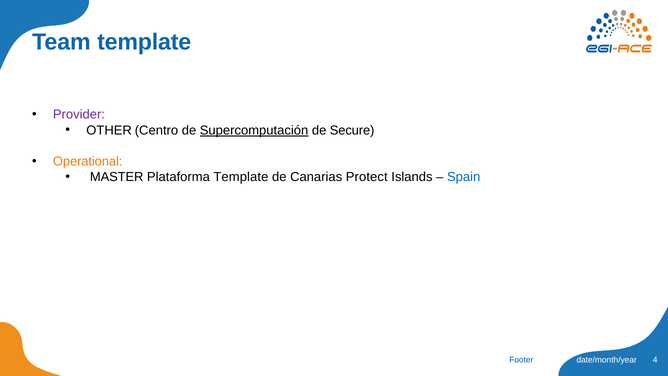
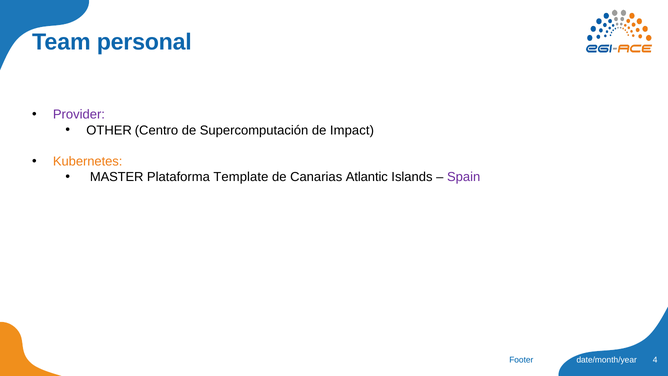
Team template: template -> personal
Supercomputación underline: present -> none
Secure: Secure -> Impact
Operational: Operational -> Kubernetes
Protect: Protect -> Atlantic
Spain colour: blue -> purple
